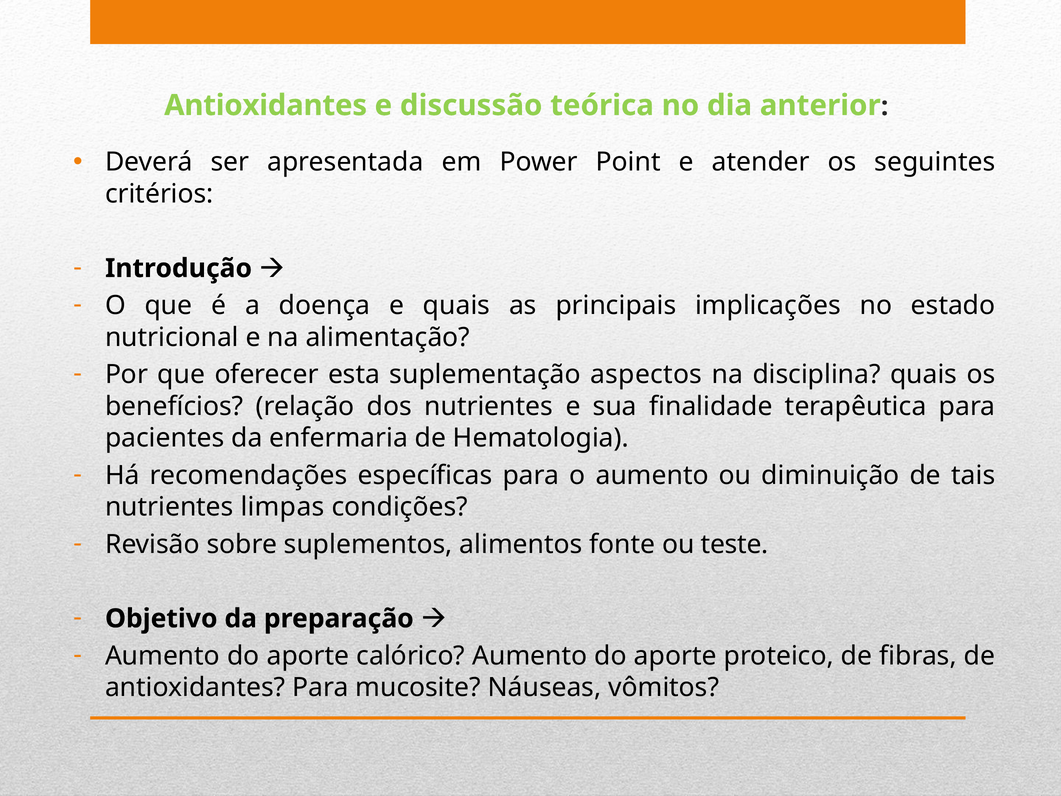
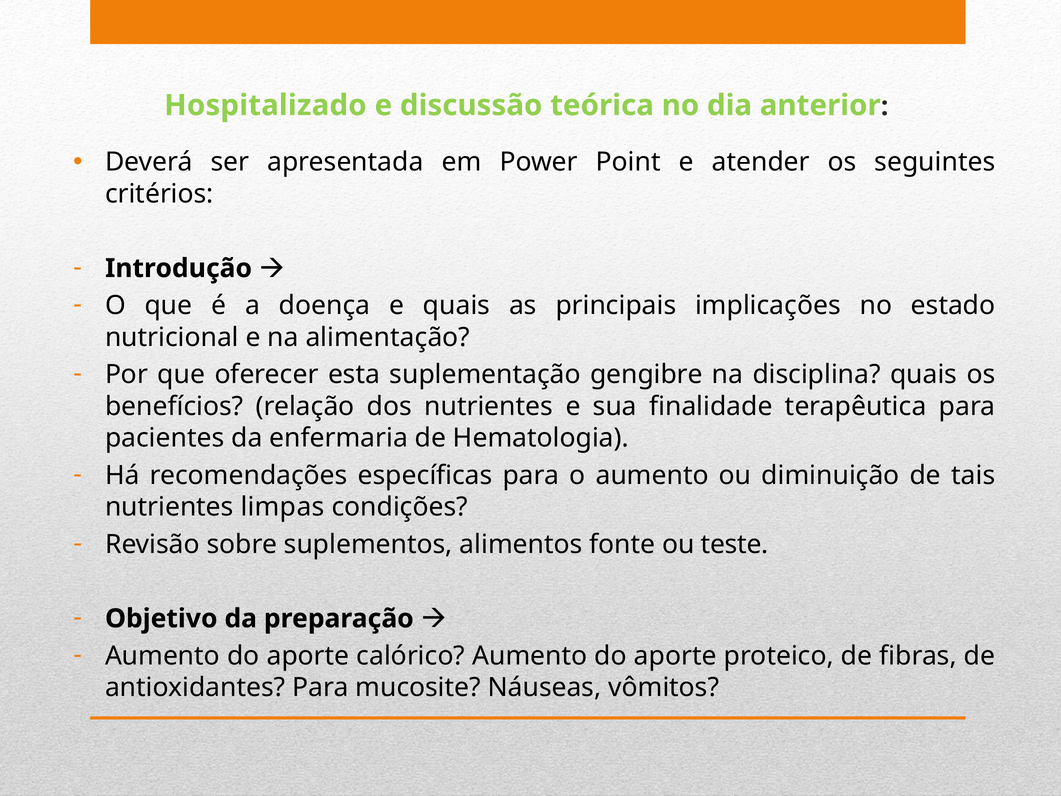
Antioxidantes at (266, 105): Antioxidantes -> Hospitalizado
aspectos: aspectos -> gengibre
